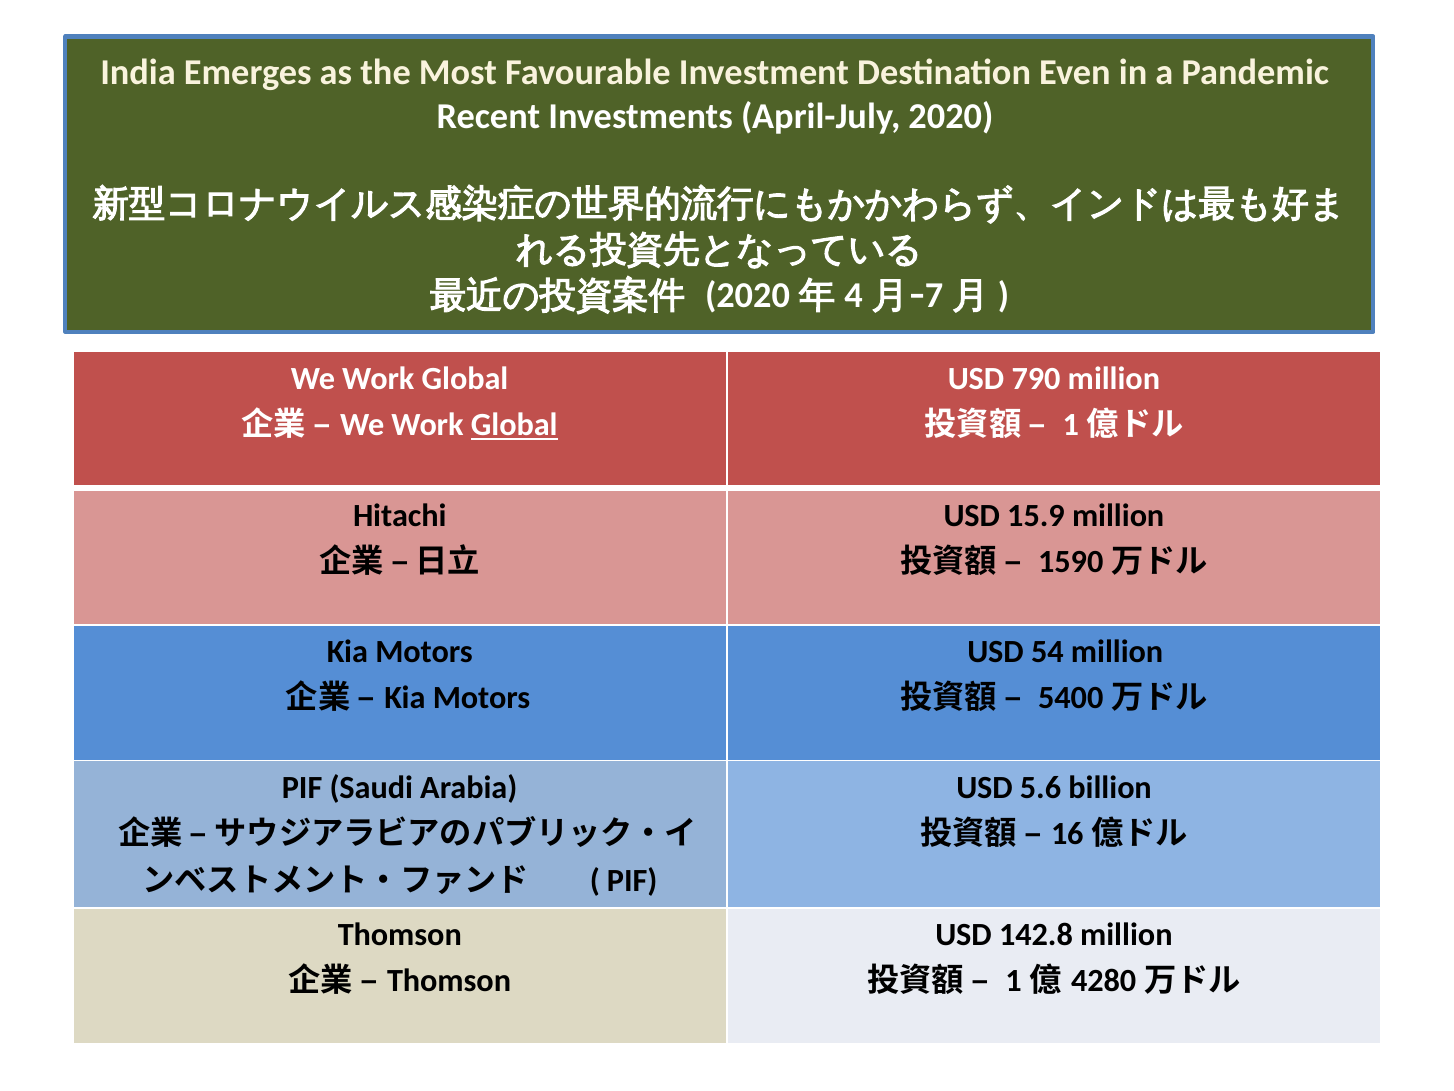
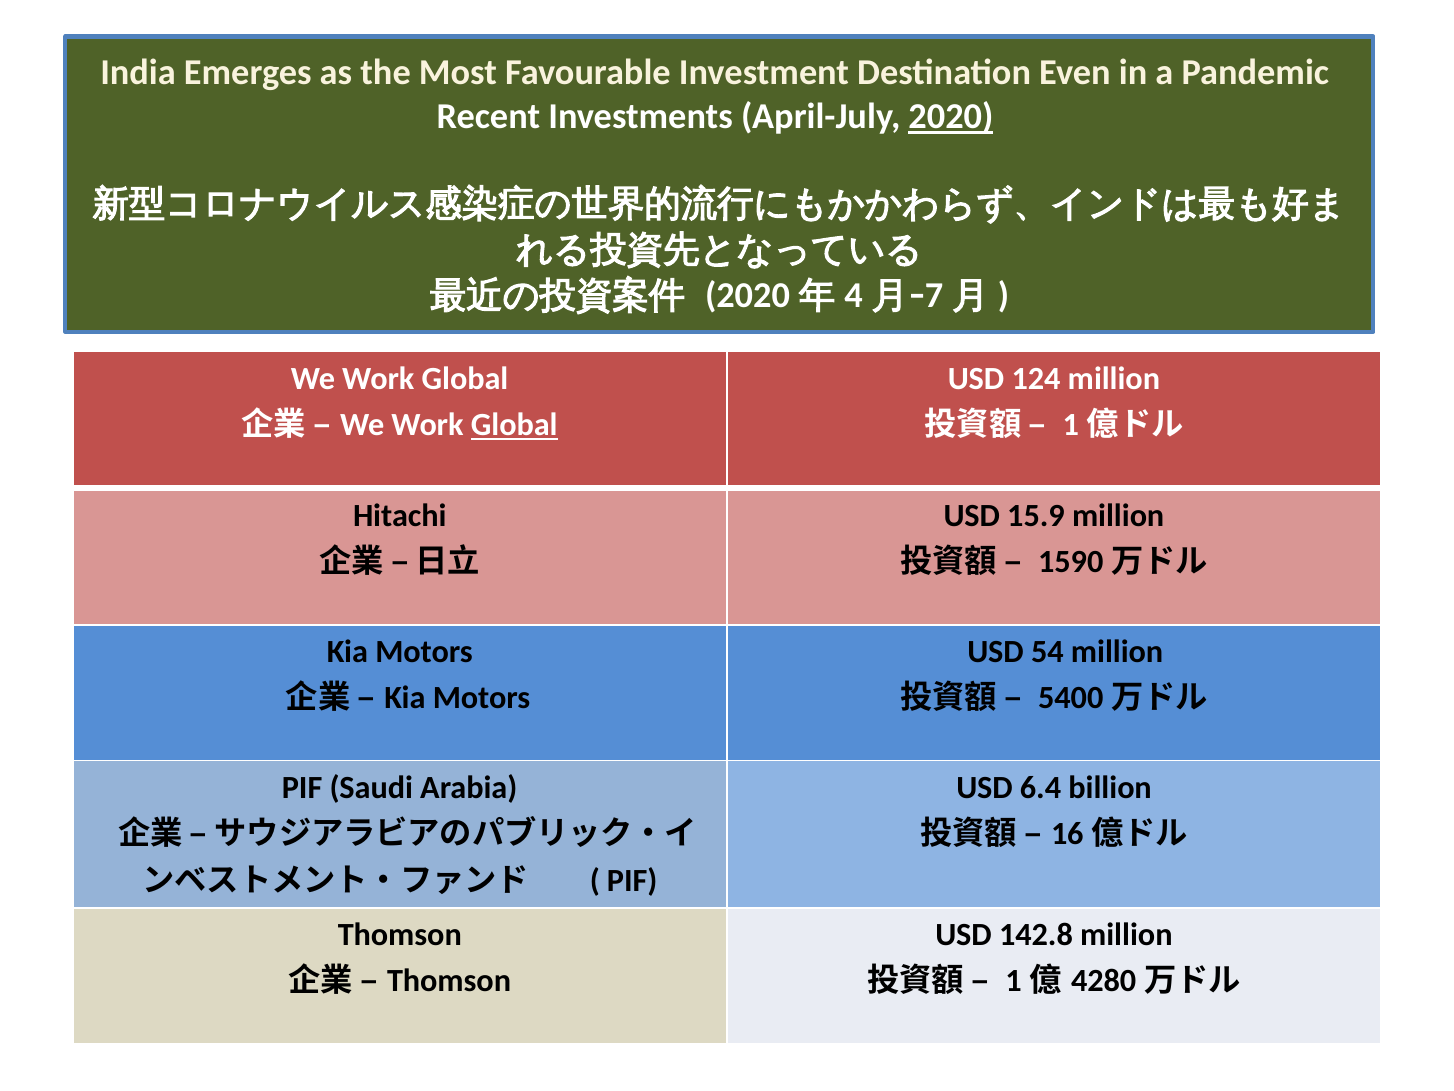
2020 underline: none -> present
790: 790 -> 124
5.6: 5.6 -> 6.4
